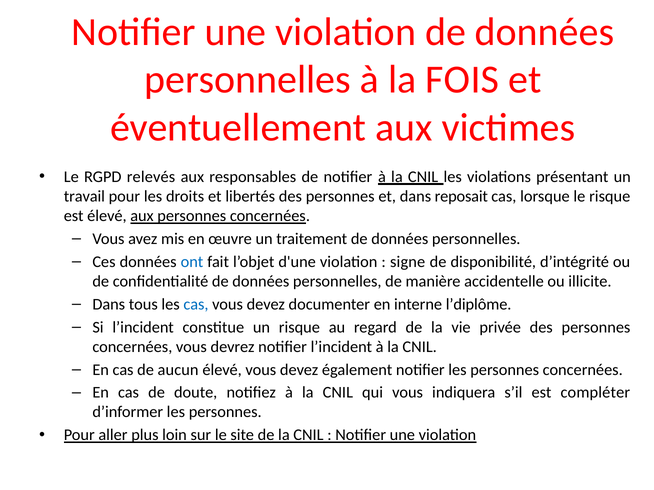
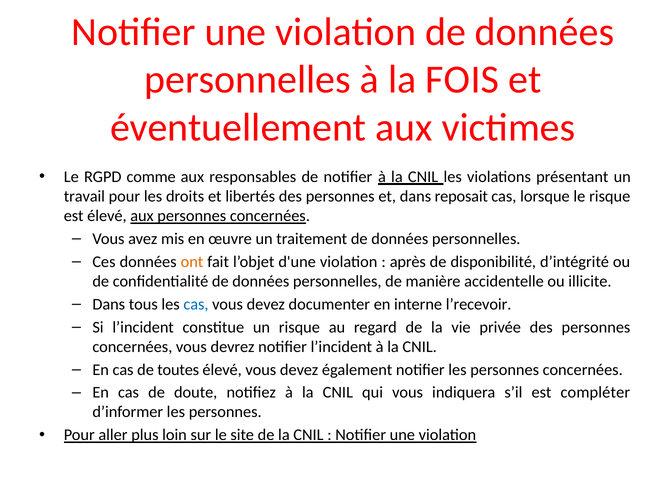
relevés: relevés -> comme
ont colour: blue -> orange
signe: signe -> après
l’diplôme: l’diplôme -> l’recevoir
aucun: aucun -> toutes
